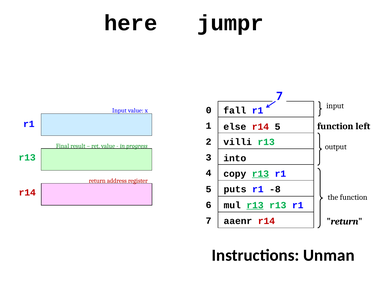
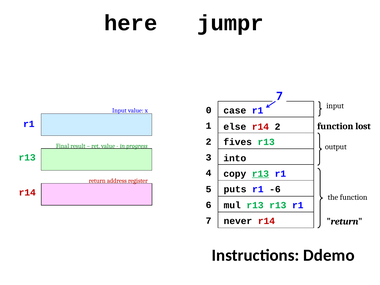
fall: fall -> case
left: left -> lost
r14 5: 5 -> 2
villi: villi -> fives
-8: -8 -> -6
r13 at (255, 205) underline: present -> none
aaenr: aaenr -> never
Unman: Unman -> Ddemo
